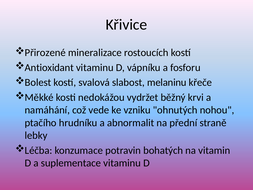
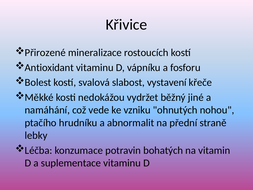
melaninu: melaninu -> vystavení
krvi: krvi -> jiné
